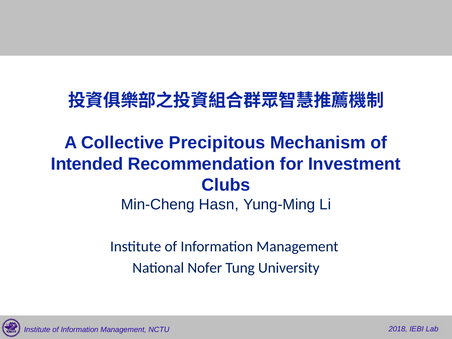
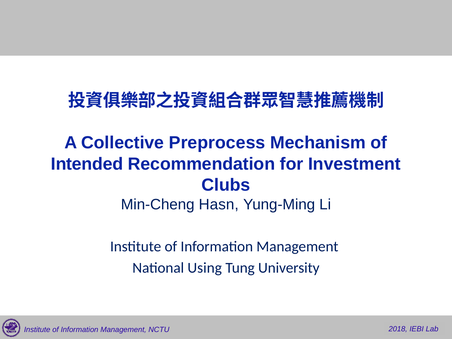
Precipitous: Precipitous -> Preprocess
Nofer: Nofer -> Using
